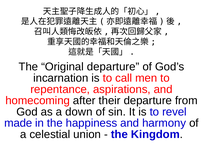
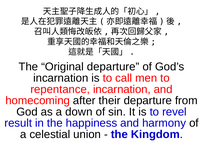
repentance aspirations: aspirations -> incarnation
made: made -> result
